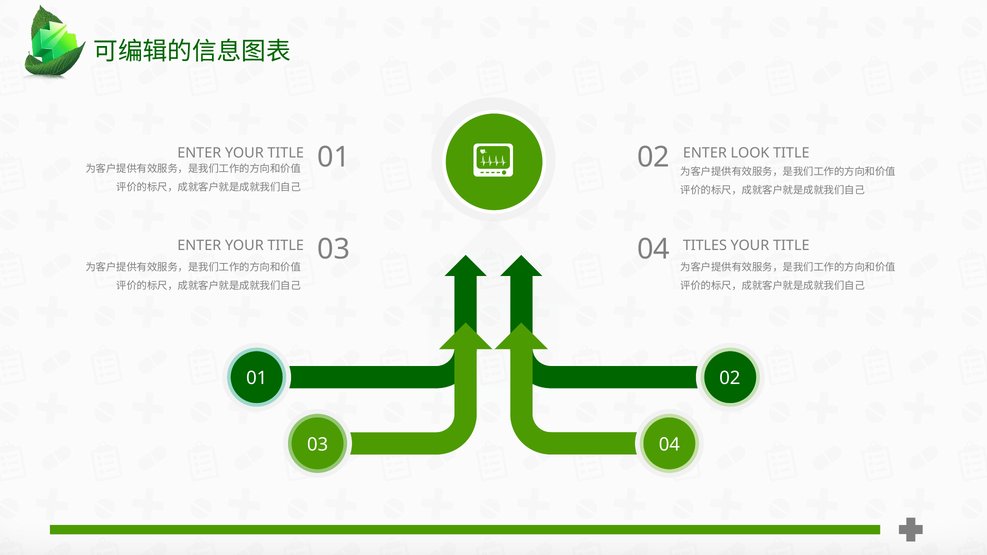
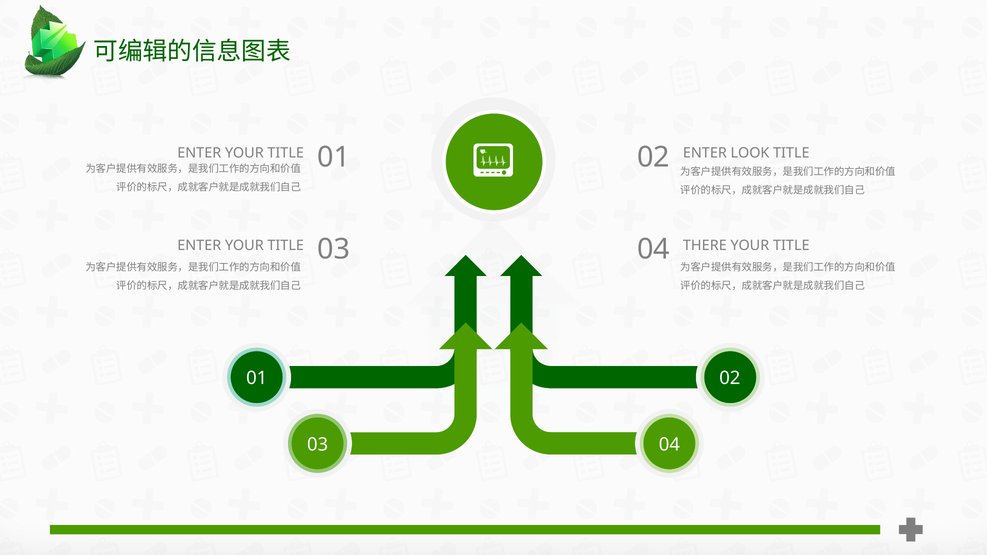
TITLES: TITLES -> THERE
